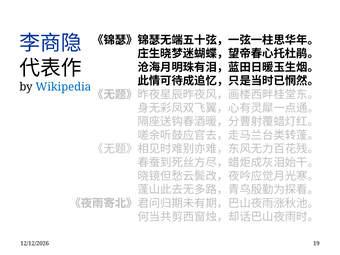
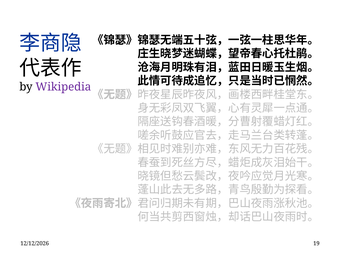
Wikipedia colour: blue -> purple
